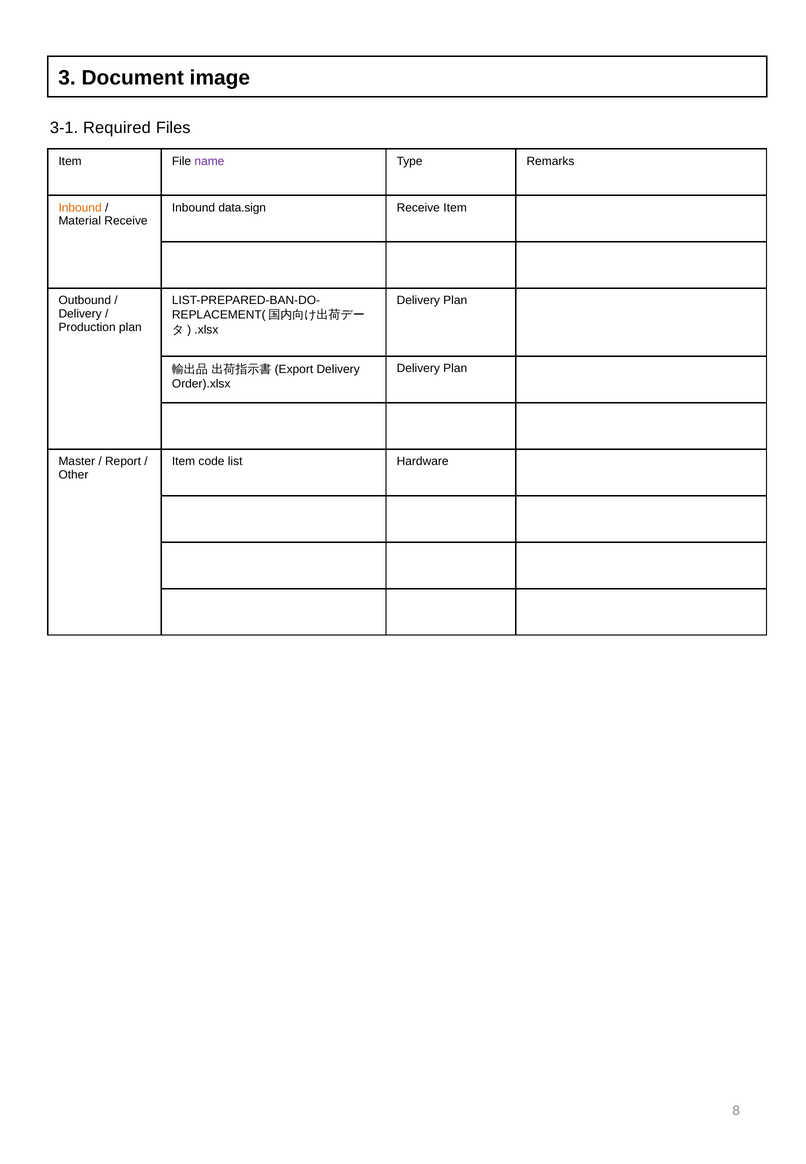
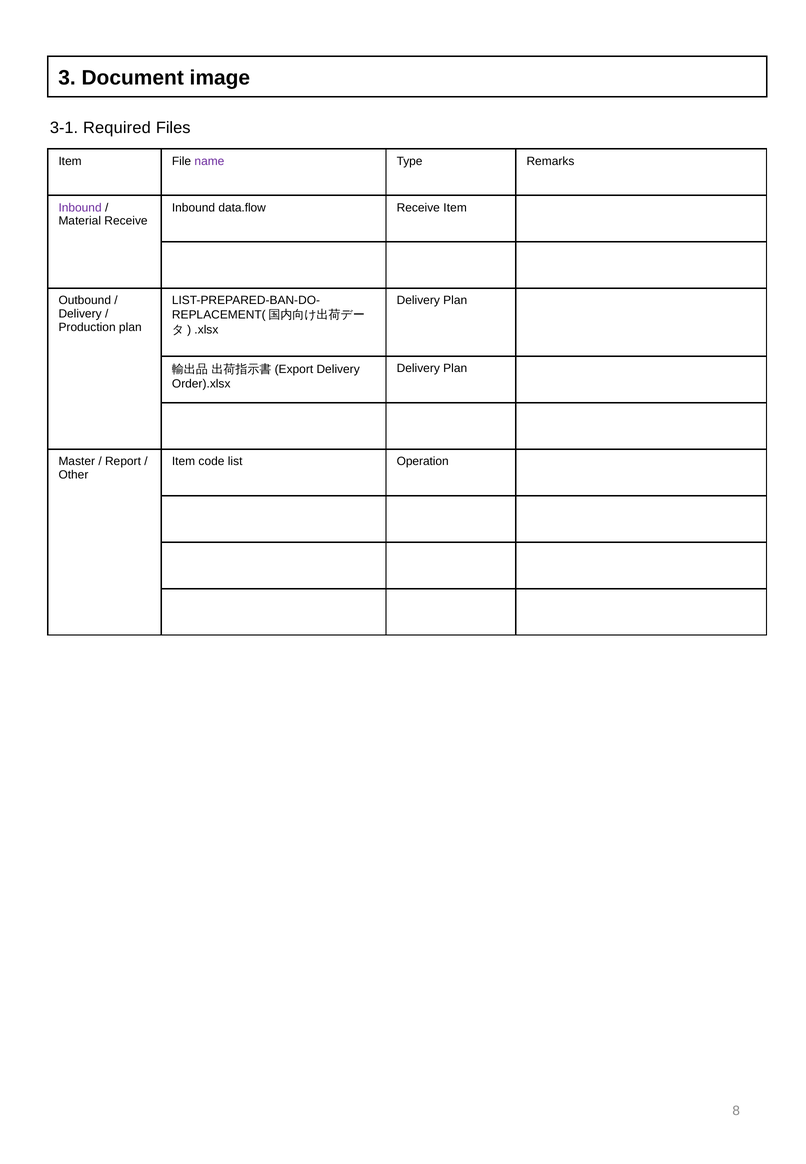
Inbound at (80, 208) colour: orange -> purple
data.sign: data.sign -> data.flow
Hardware: Hardware -> Operation
